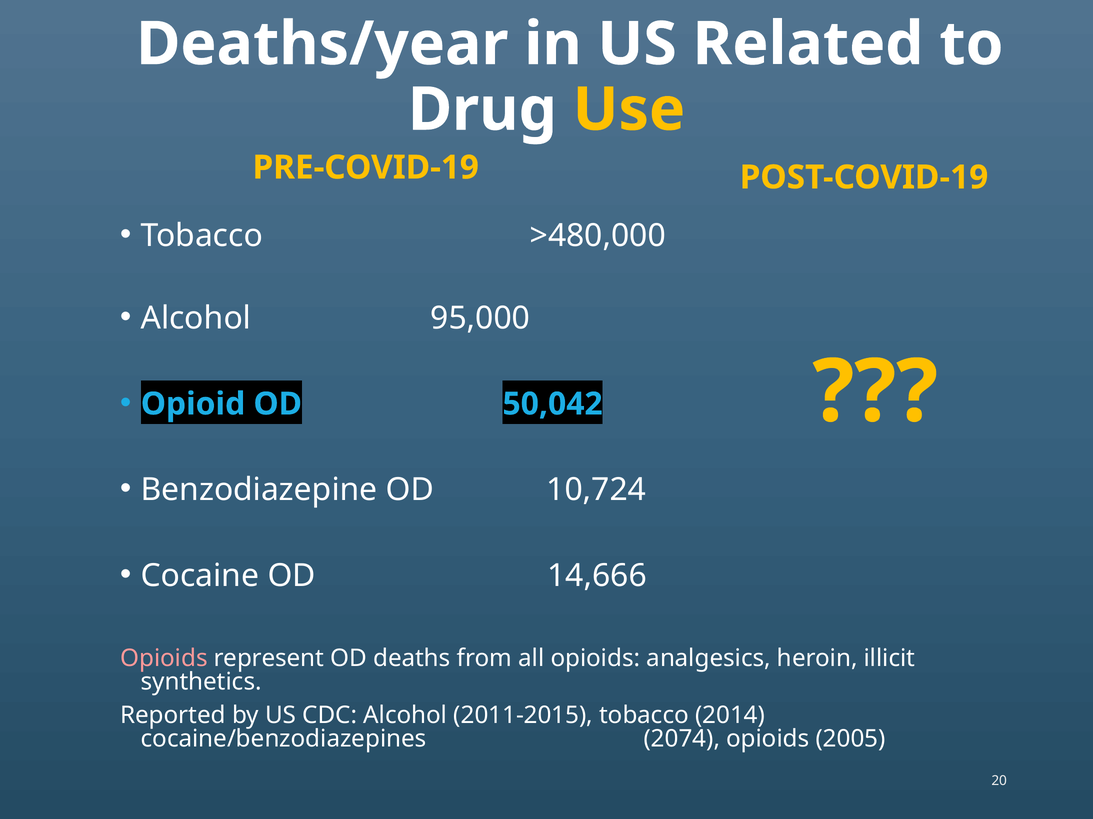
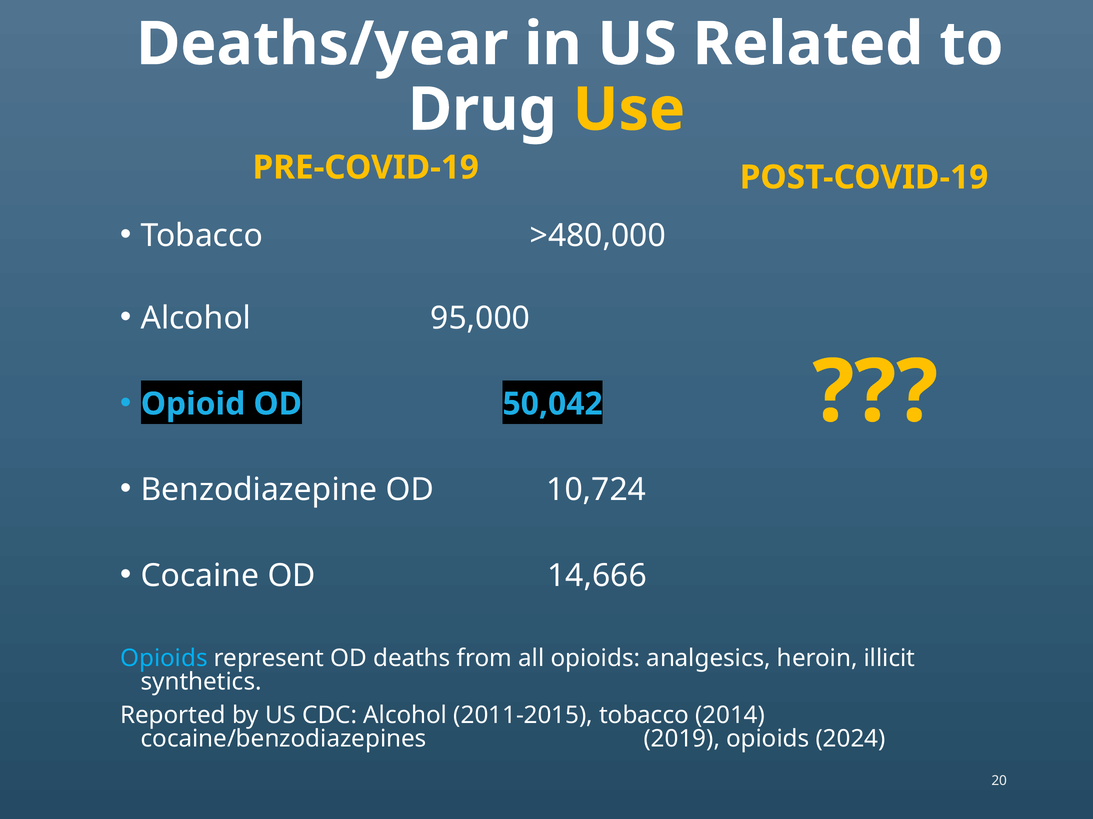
Opioids at (164, 659) colour: pink -> light blue
2074: 2074 -> 2019
2005: 2005 -> 2024
